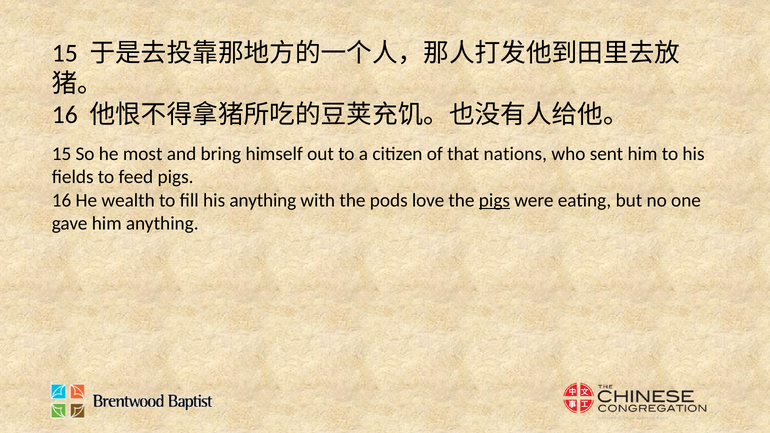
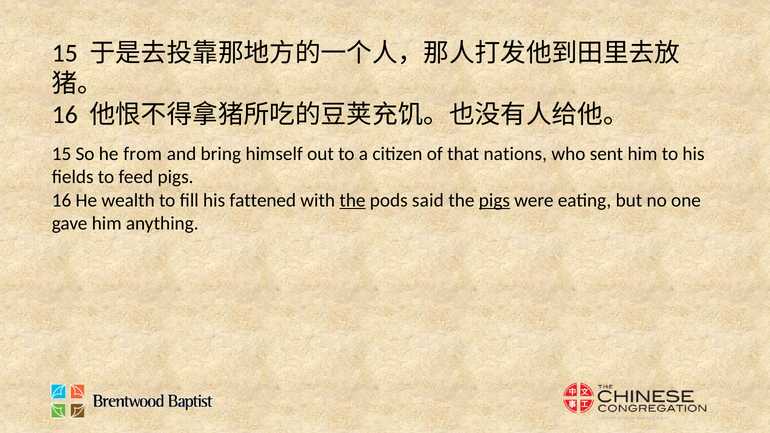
most: most -> from
his anything: anything -> fattened
the at (353, 200) underline: none -> present
love: love -> said
